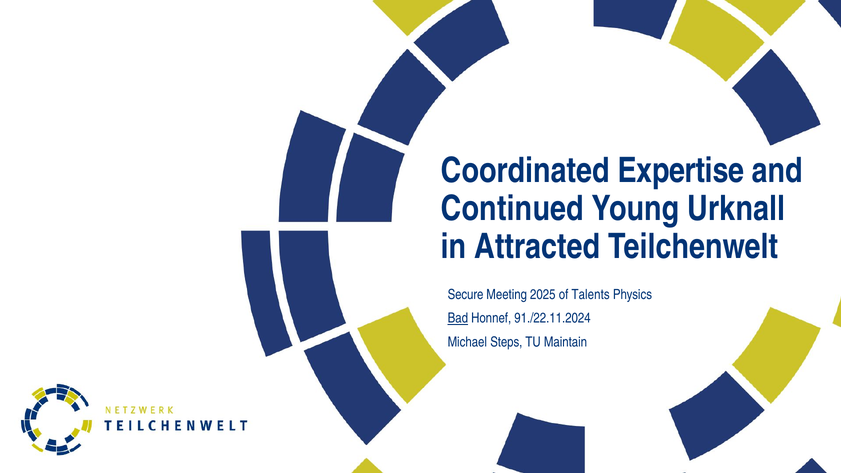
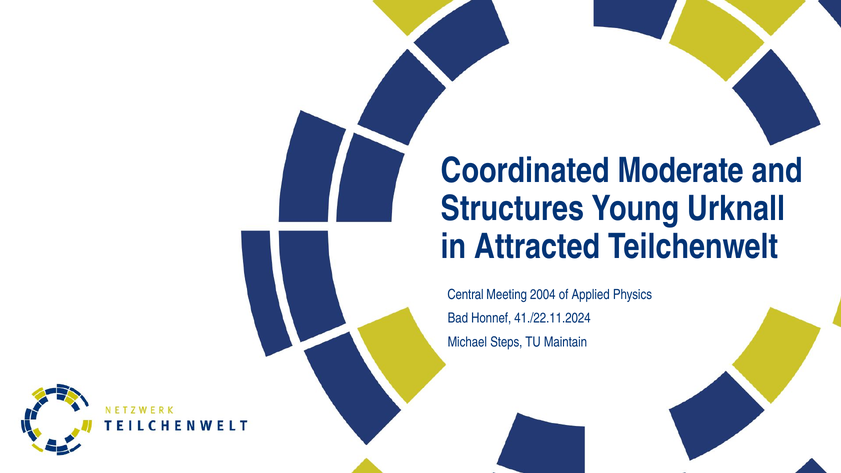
Expertise: Expertise -> Moderate
Continued: Continued -> Structures
Secure: Secure -> Central
2025: 2025 -> 2004
Talents: Talents -> Applied
Bad underline: present -> none
91./22.11.2024: 91./22.11.2024 -> 41./22.11.2024
